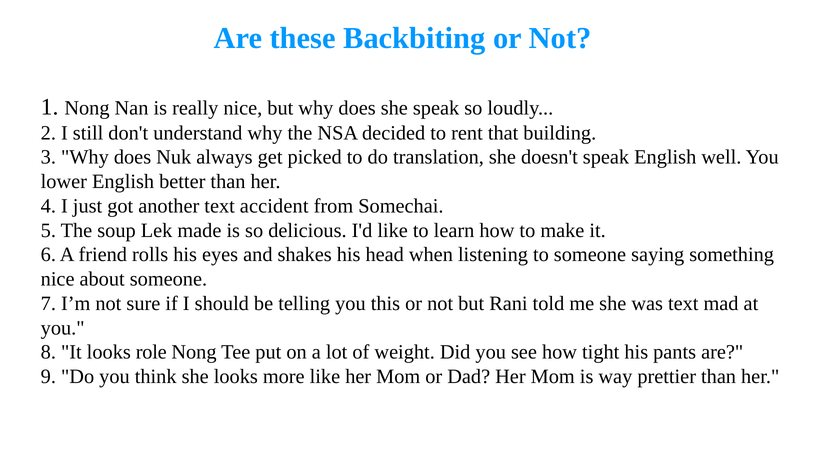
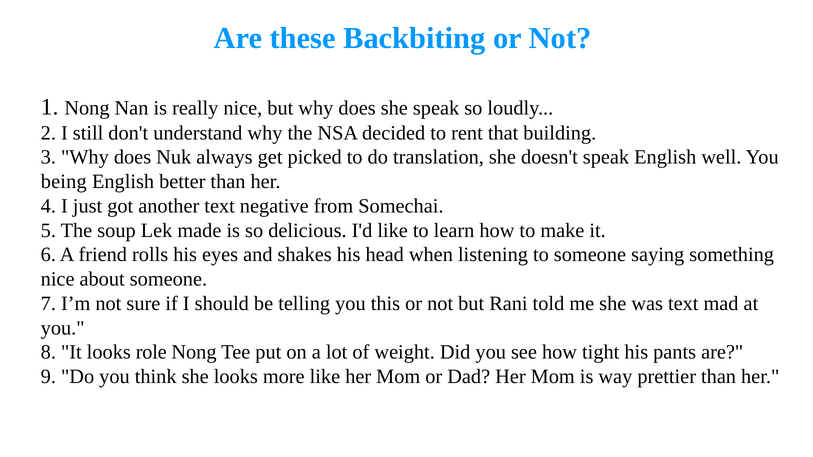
lower: lower -> being
accident: accident -> negative
